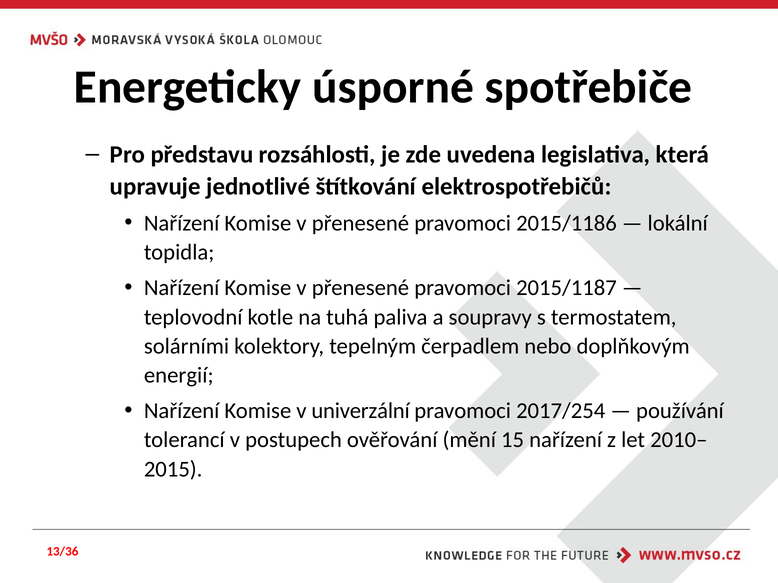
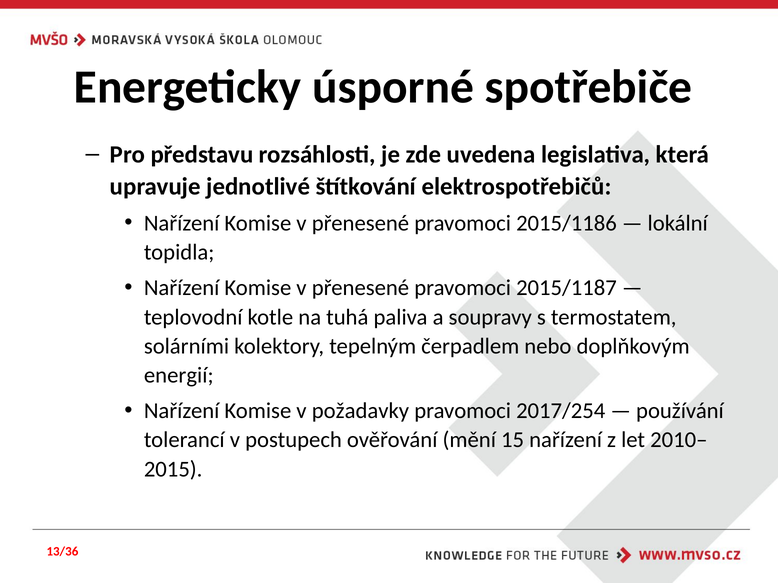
univerzální: univerzální -> požadavky
